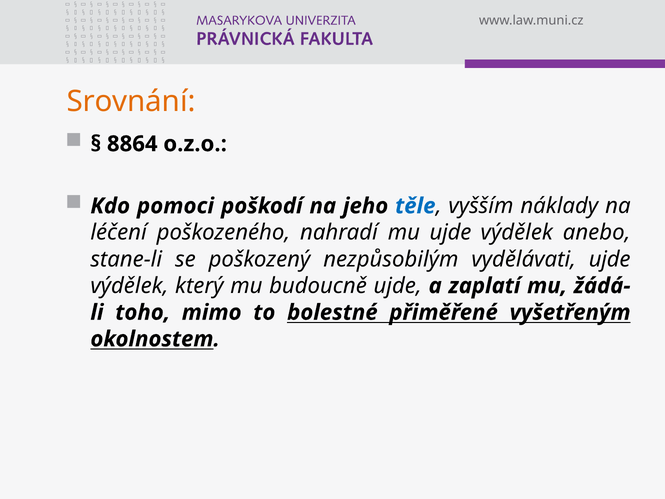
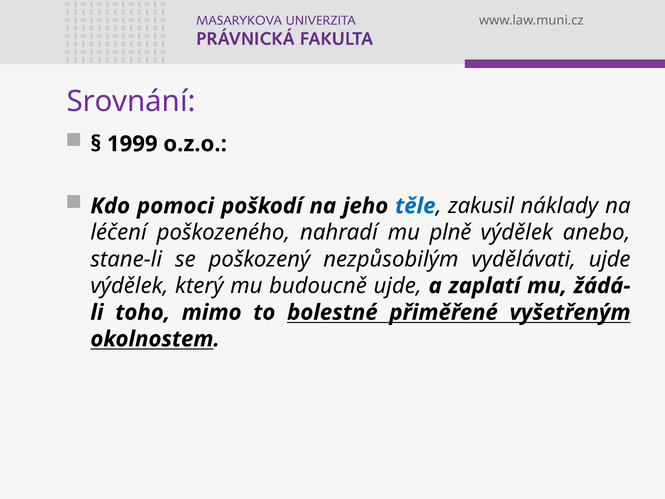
Srovnání colour: orange -> purple
8864: 8864 -> 1999
vyšším: vyšším -> zakusil
mu ujde: ujde -> plně
